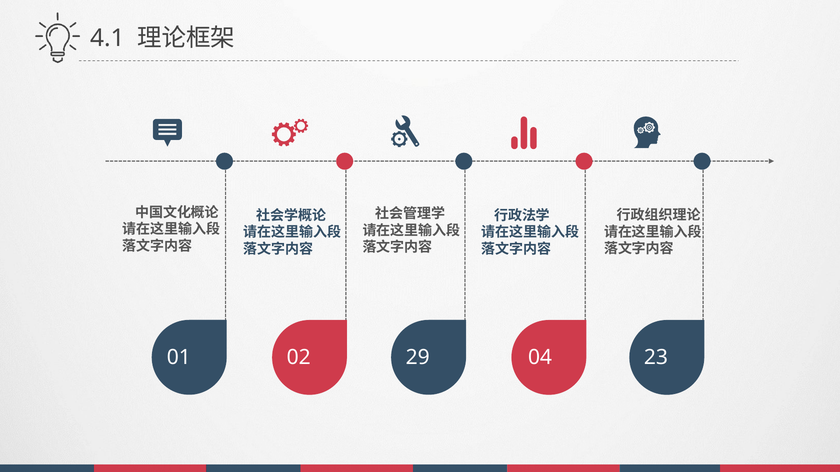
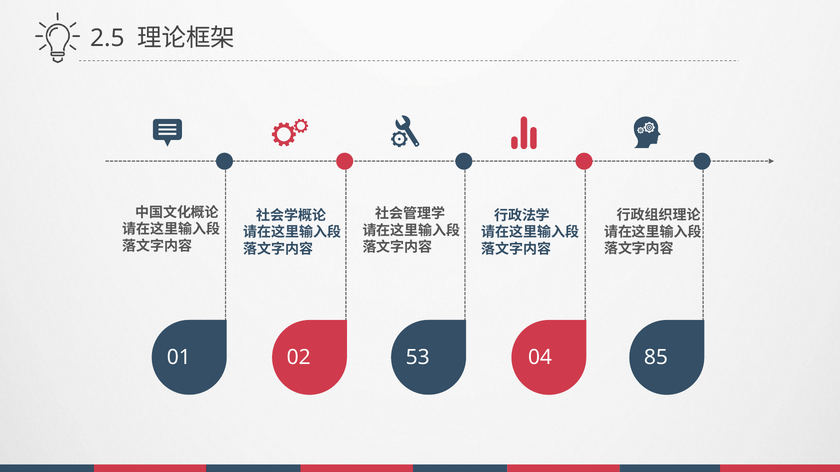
4.1: 4.1 -> 2.5
29: 29 -> 53
23: 23 -> 85
